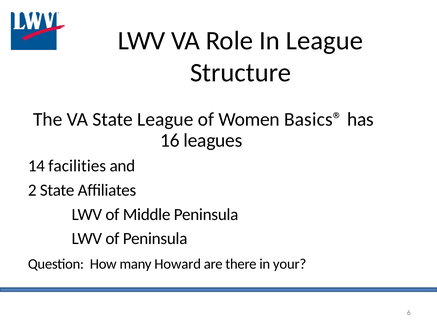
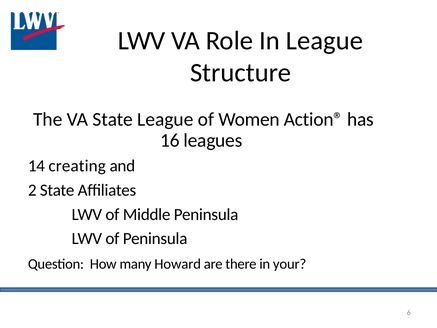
Basics®: Basics® -> Action®
facilities: facilities -> creating
